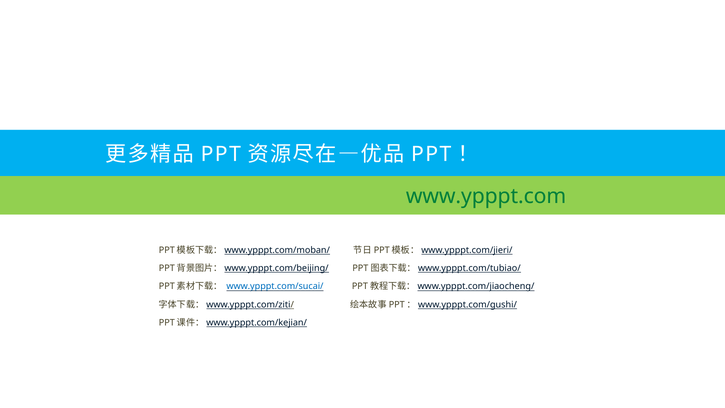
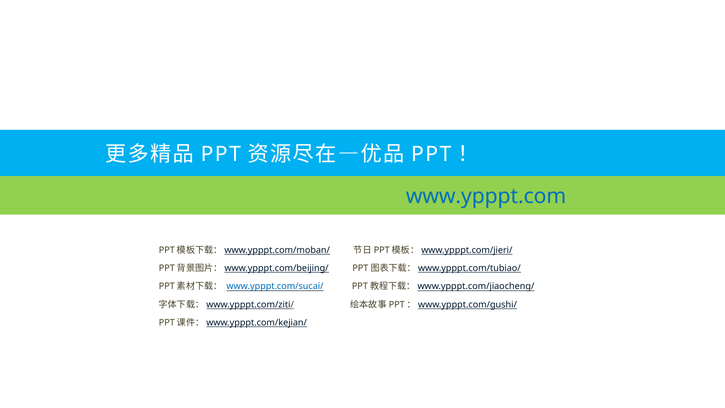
www.ypppt.com colour: green -> blue
